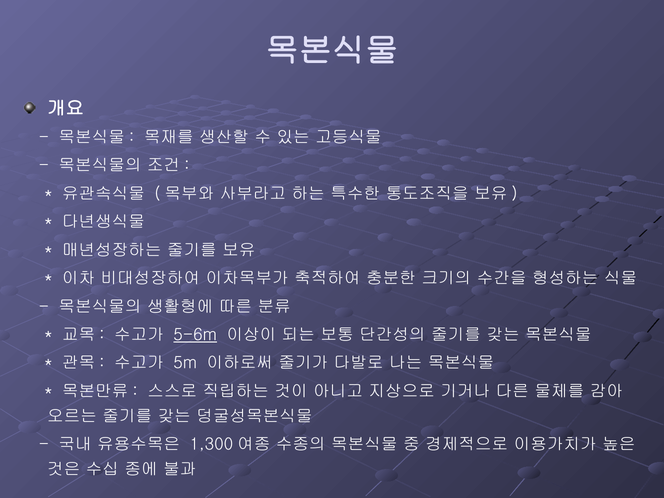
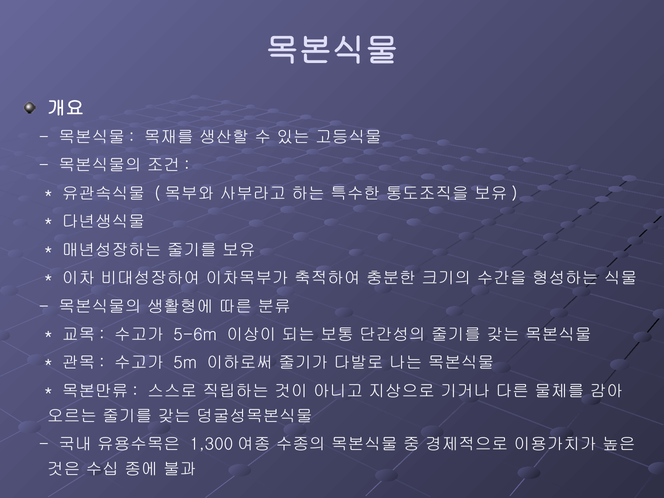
5-6m underline: present -> none
